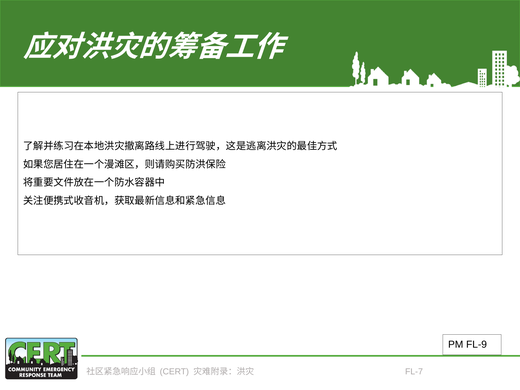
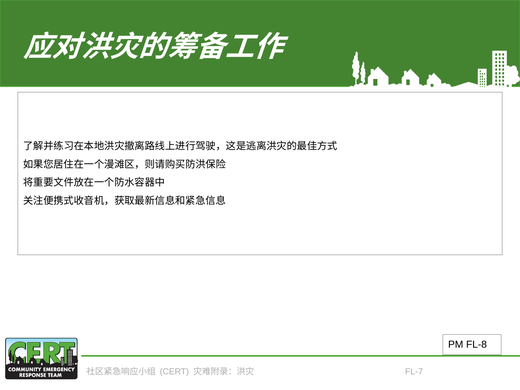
FL-9: FL-9 -> FL-8
